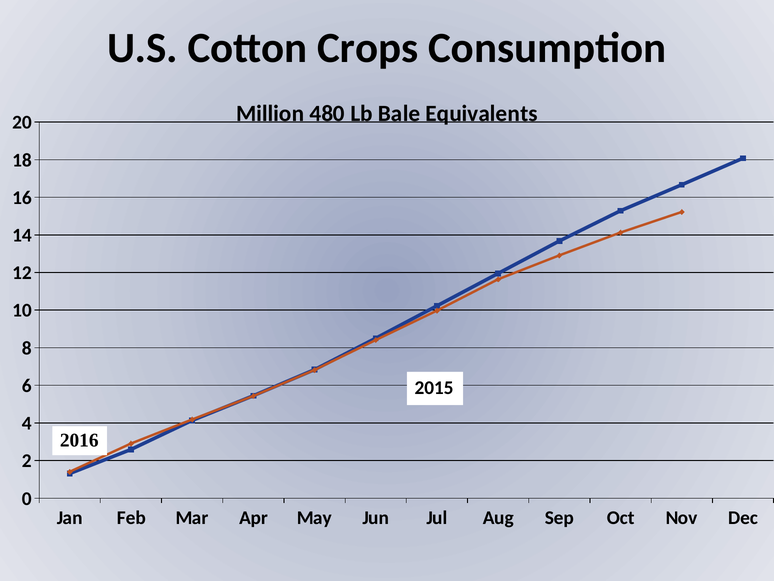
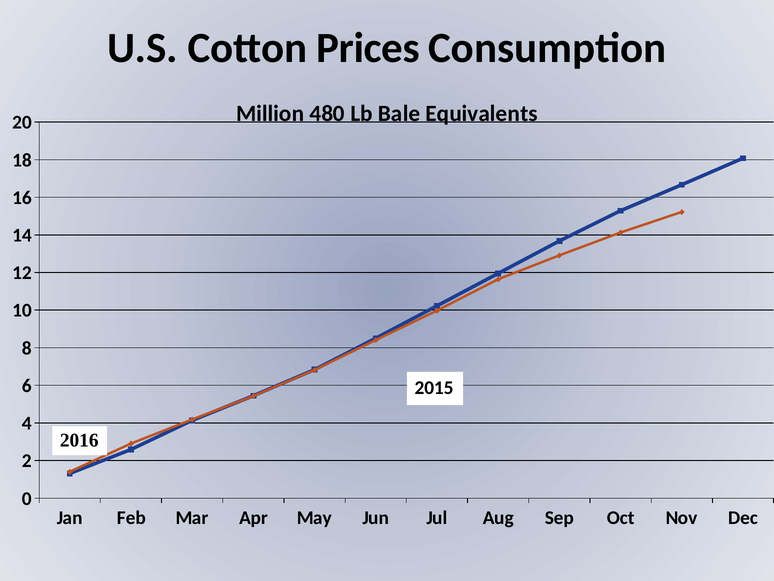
Crops: Crops -> Prices
